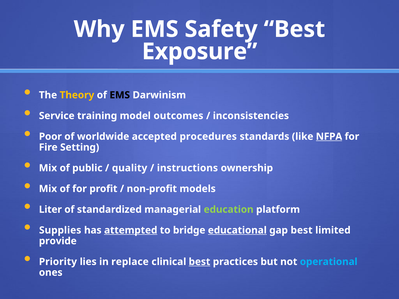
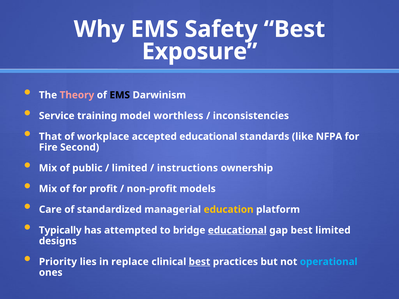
Theory colour: yellow -> pink
outcomes: outcomes -> worthless
Poor: Poor -> That
worldwide: worldwide -> workplace
accepted procedures: procedures -> educational
NFPA underline: present -> none
Setting: Setting -> Second
quality at (130, 168): quality -> limited
Liter: Liter -> Care
education colour: light green -> yellow
Supplies: Supplies -> Typically
attempted underline: present -> none
provide: provide -> designs
